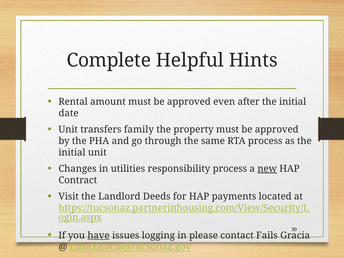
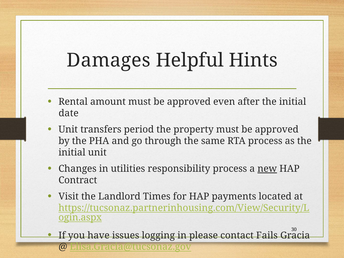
Complete: Complete -> Damages
family: family -> period
Deeds: Deeds -> Times
have underline: present -> none
